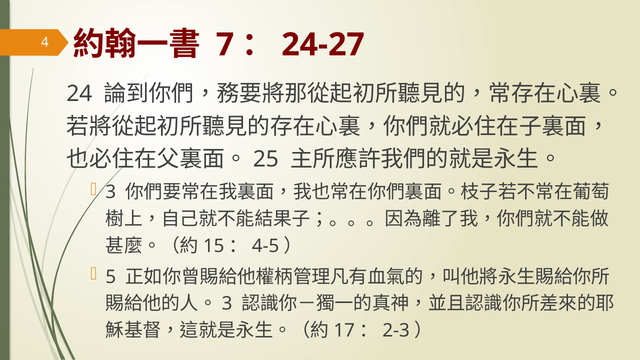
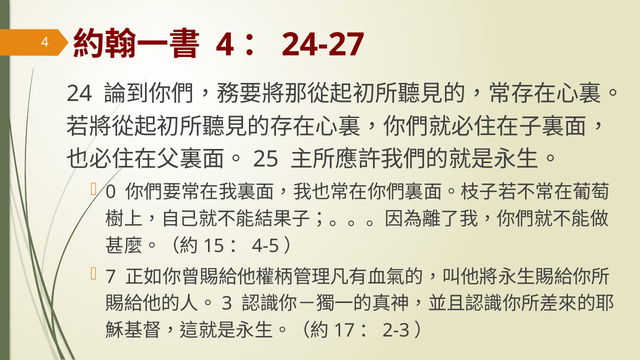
7 at (225, 45): 7 -> 4
3 at (111, 192): 3 -> 0
5: 5 -> 7
